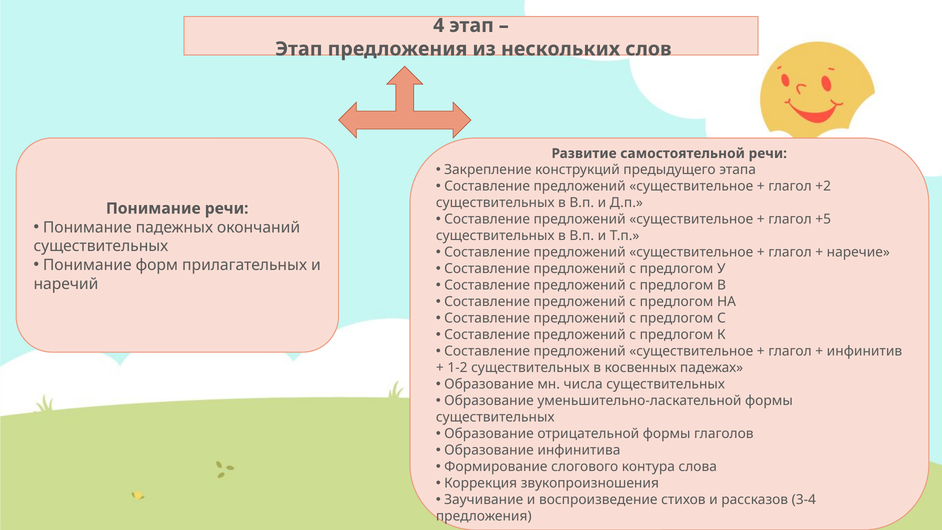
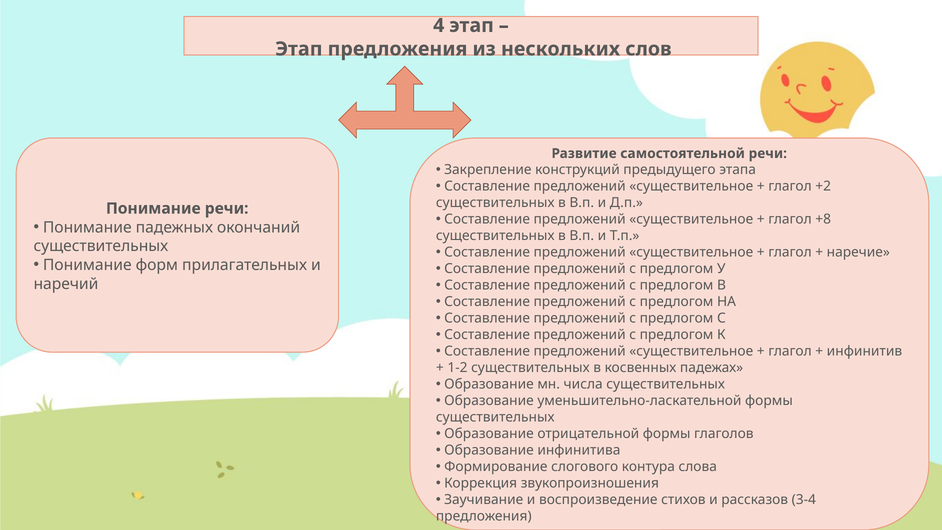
+5: +5 -> +8
